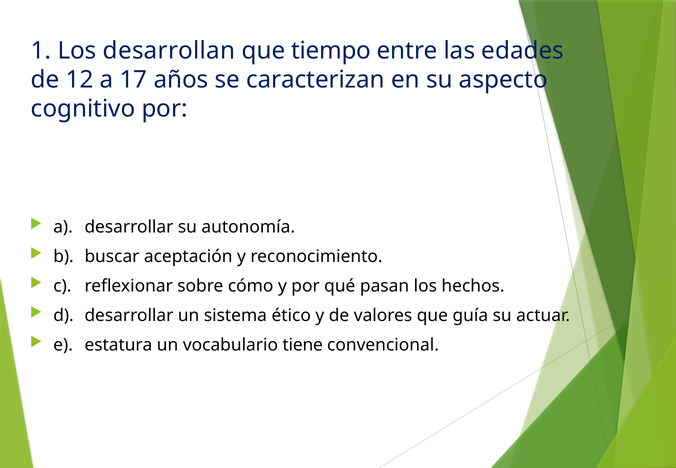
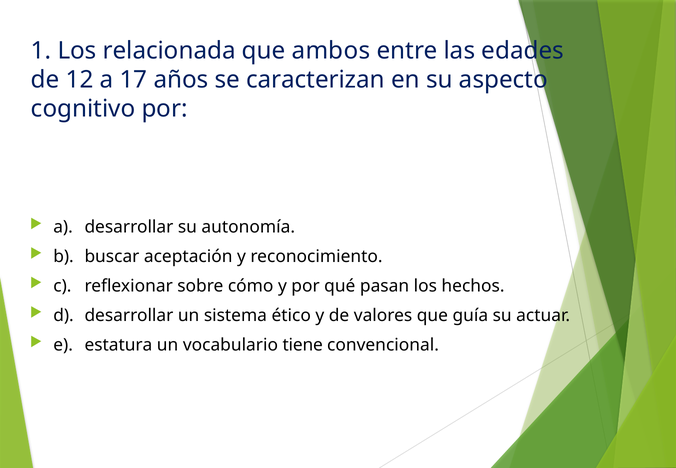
desarrollan: desarrollan -> relacionada
tiempo: tiempo -> ambos
